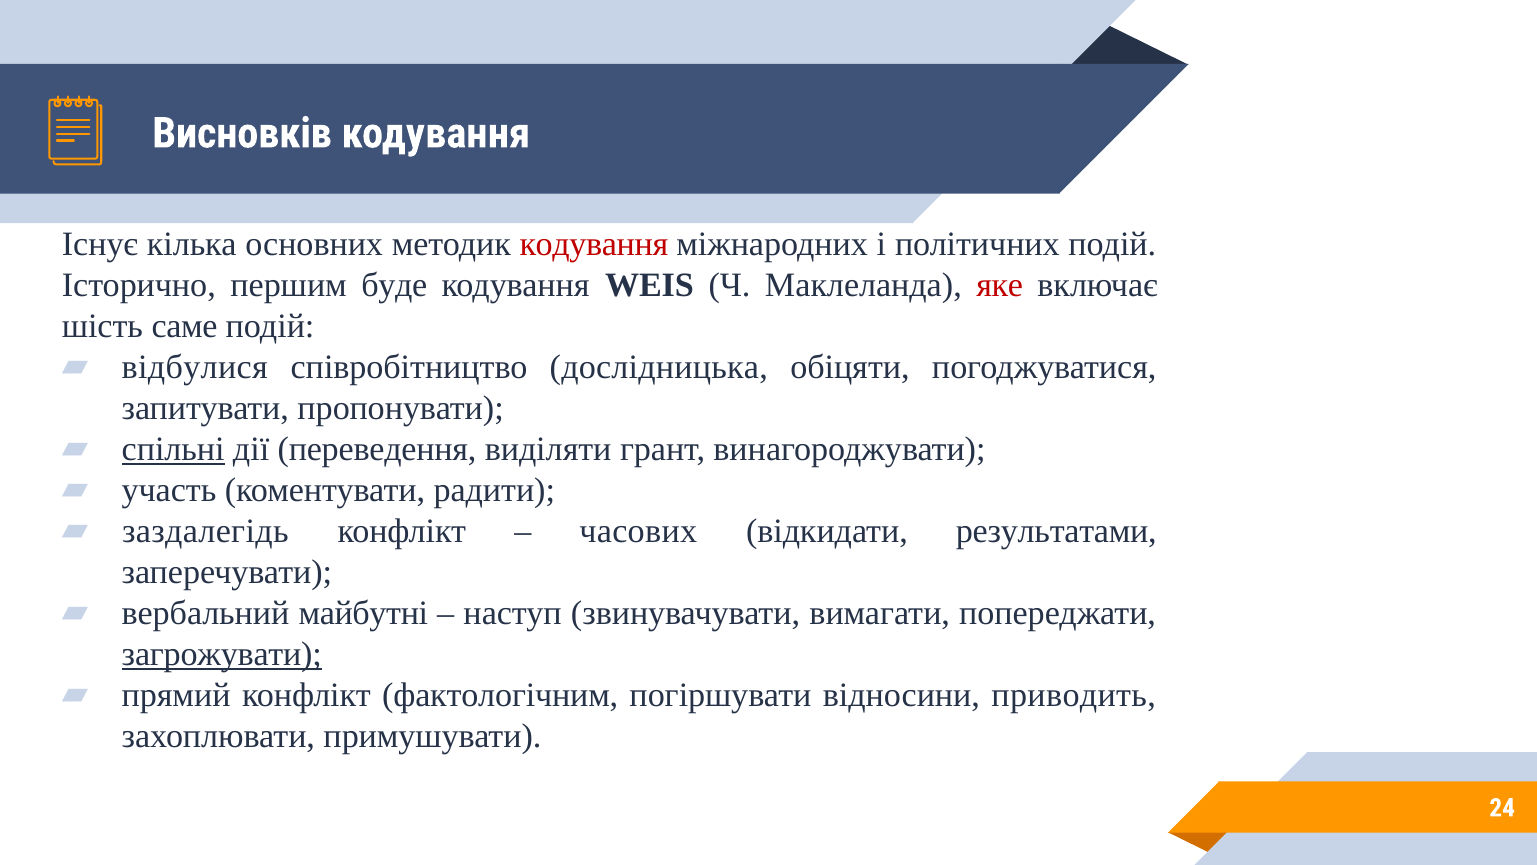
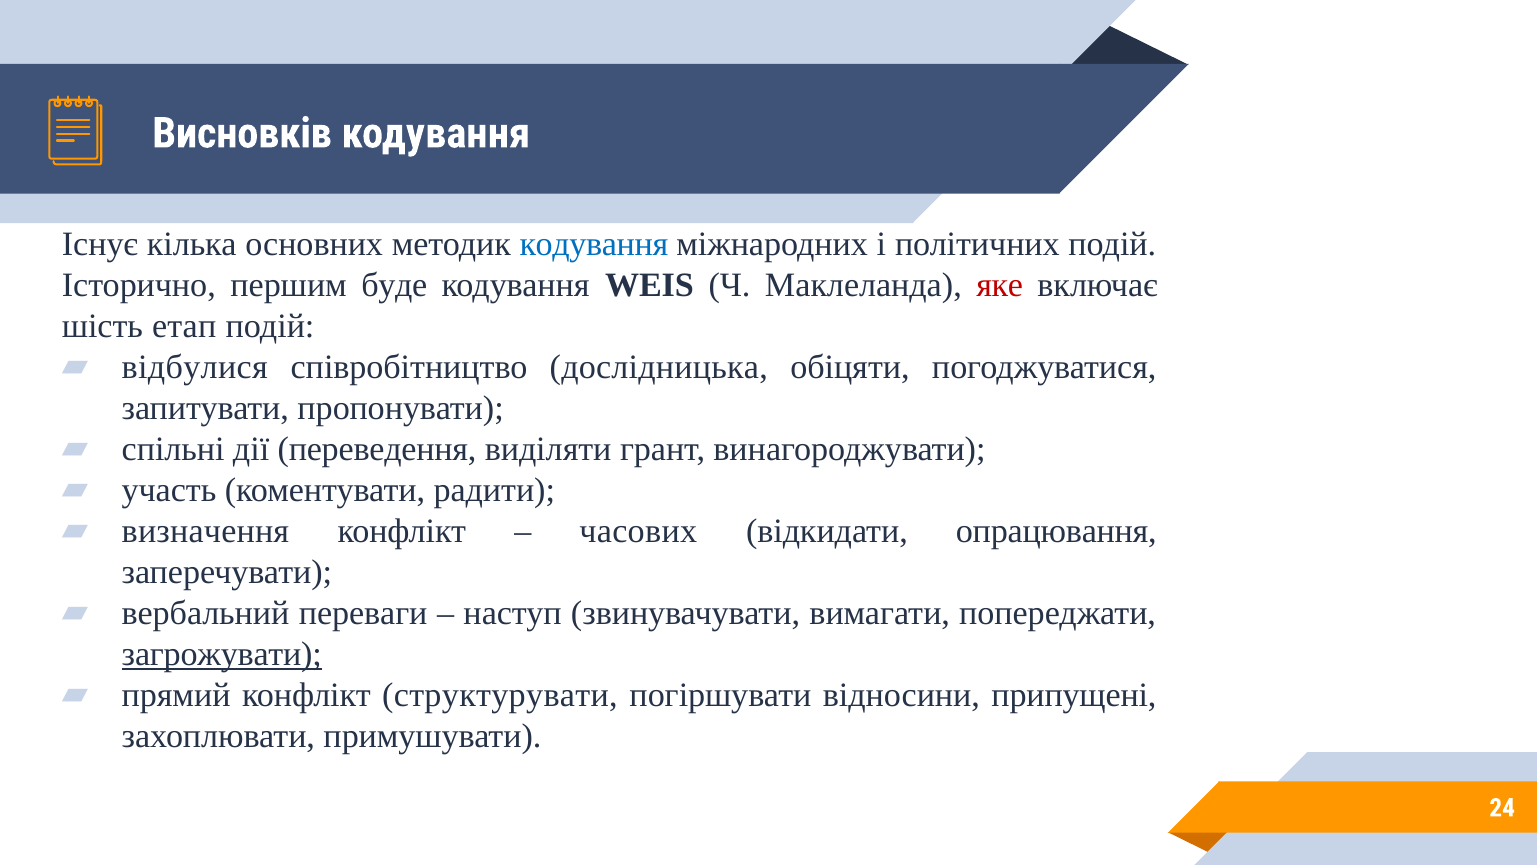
кодування at (594, 244) colour: red -> blue
саме: саме -> етап
спільні underline: present -> none
заздалегідь: заздалегідь -> визначення
результатами: результатами -> опрацювання
майбутні: майбутні -> переваги
фактологічним: фактологічним -> структурувати
приводить: приводить -> припущені
